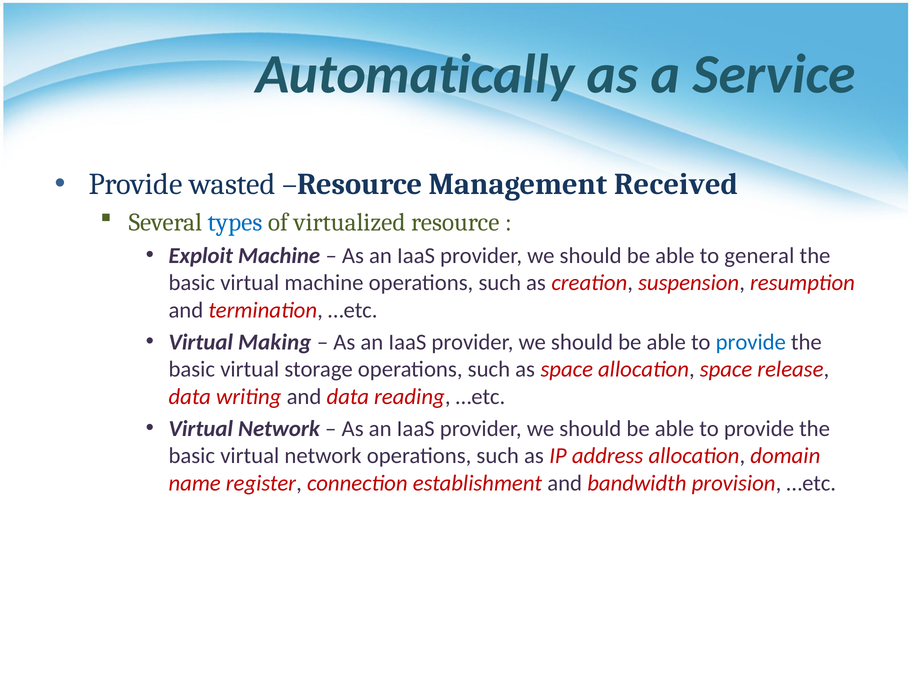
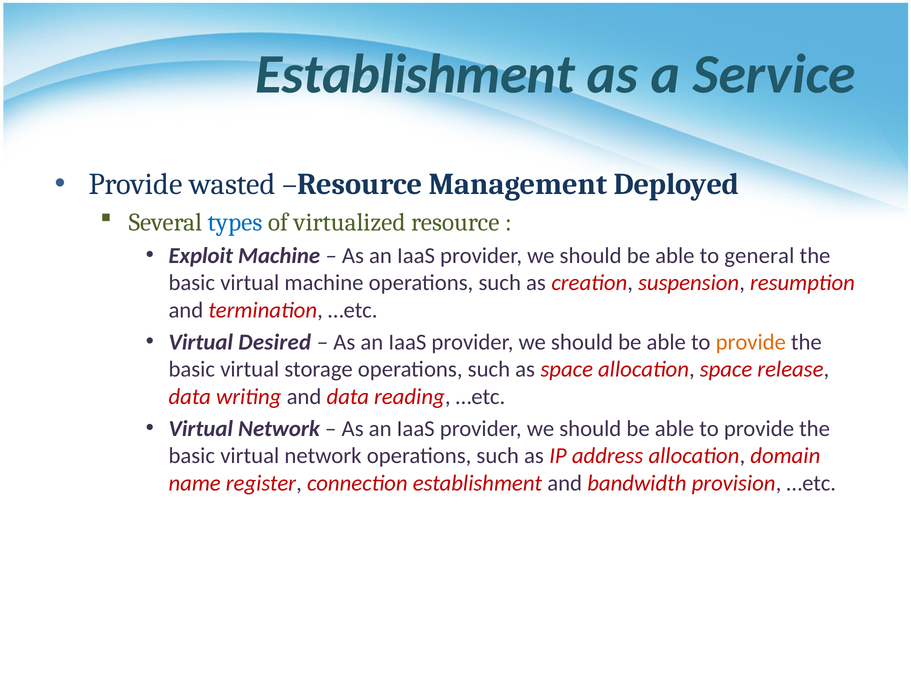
Automatically at (415, 74): Automatically -> Establishment
Received: Received -> Deployed
Making: Making -> Desired
provide at (751, 342) colour: blue -> orange
